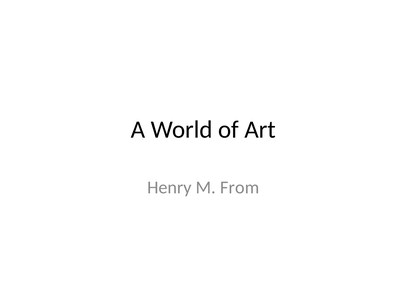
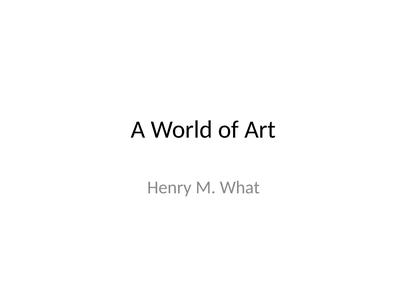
From: From -> What
